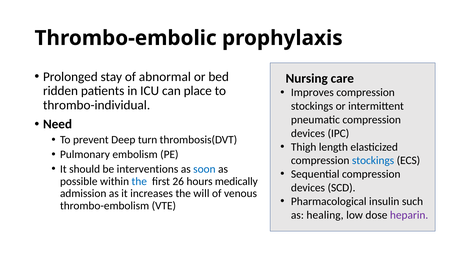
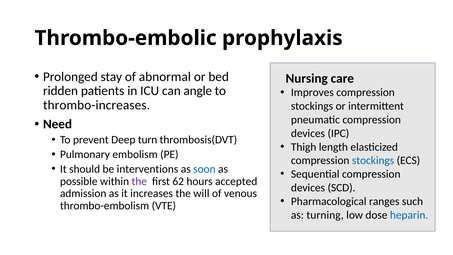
place: place -> angle
thrombo-individual: thrombo-individual -> thrombo-increases
the at (139, 181) colour: blue -> purple
26: 26 -> 62
medically: medically -> accepted
insulin: insulin -> ranges
healing: healing -> turning
heparin colour: purple -> blue
